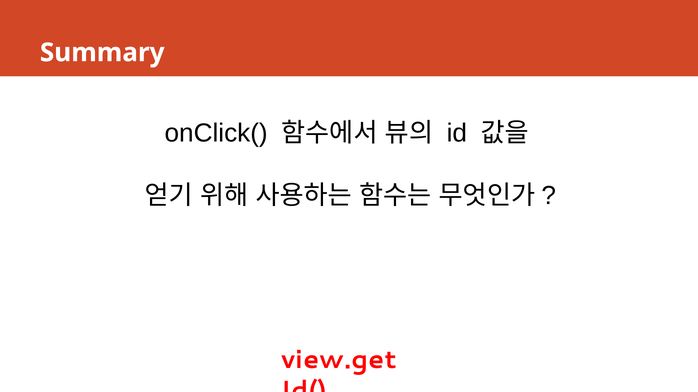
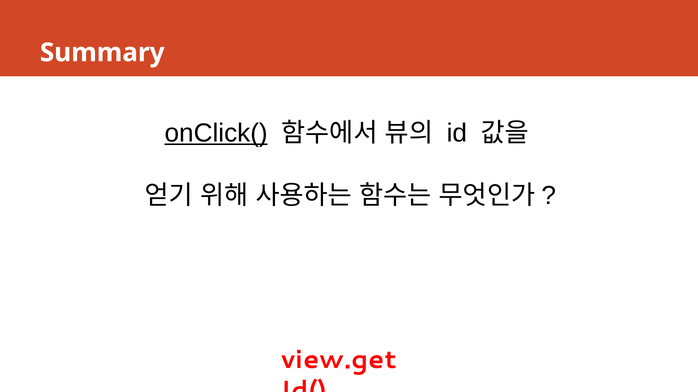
onClick( underline: none -> present
